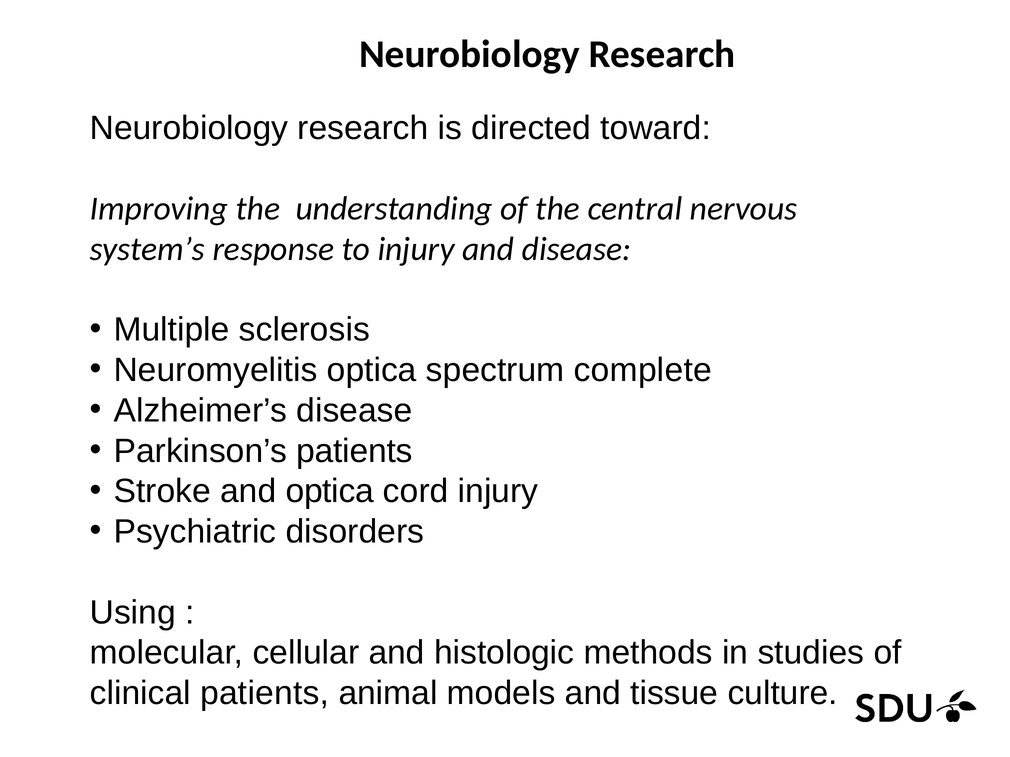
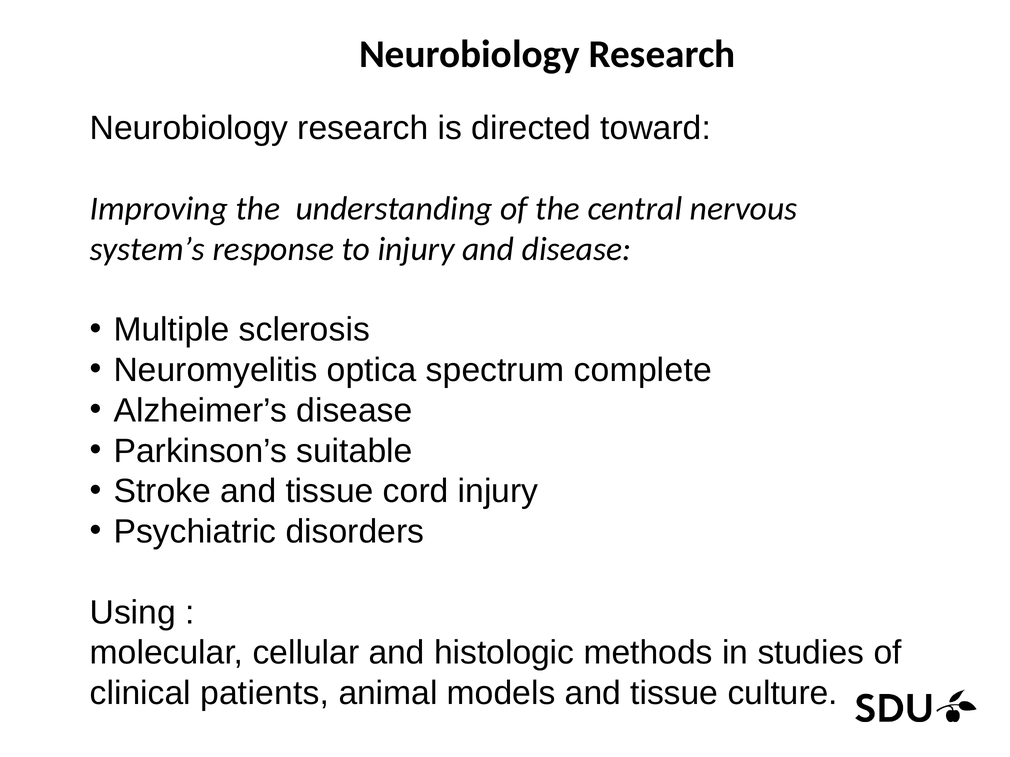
Parkinson’s patients: patients -> suitable
Stroke and optica: optica -> tissue
